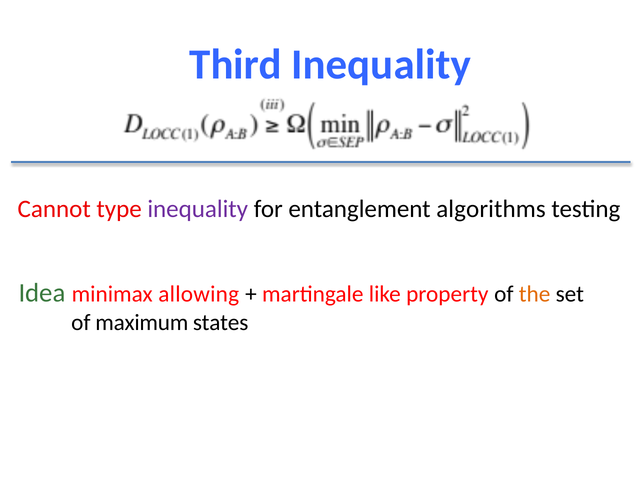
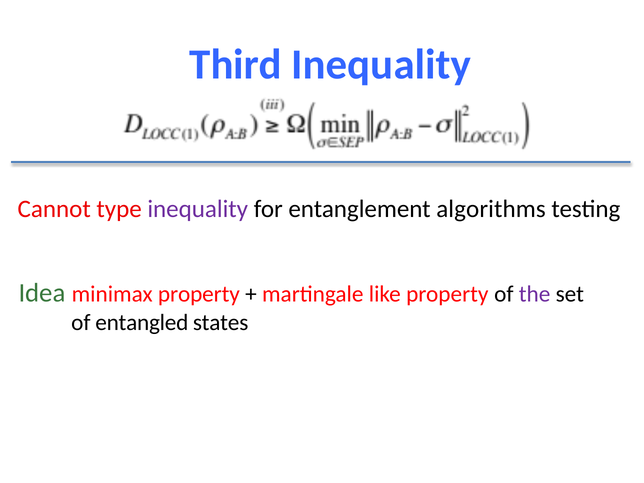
minimax allowing: allowing -> property
the colour: orange -> purple
maximum: maximum -> entangled
